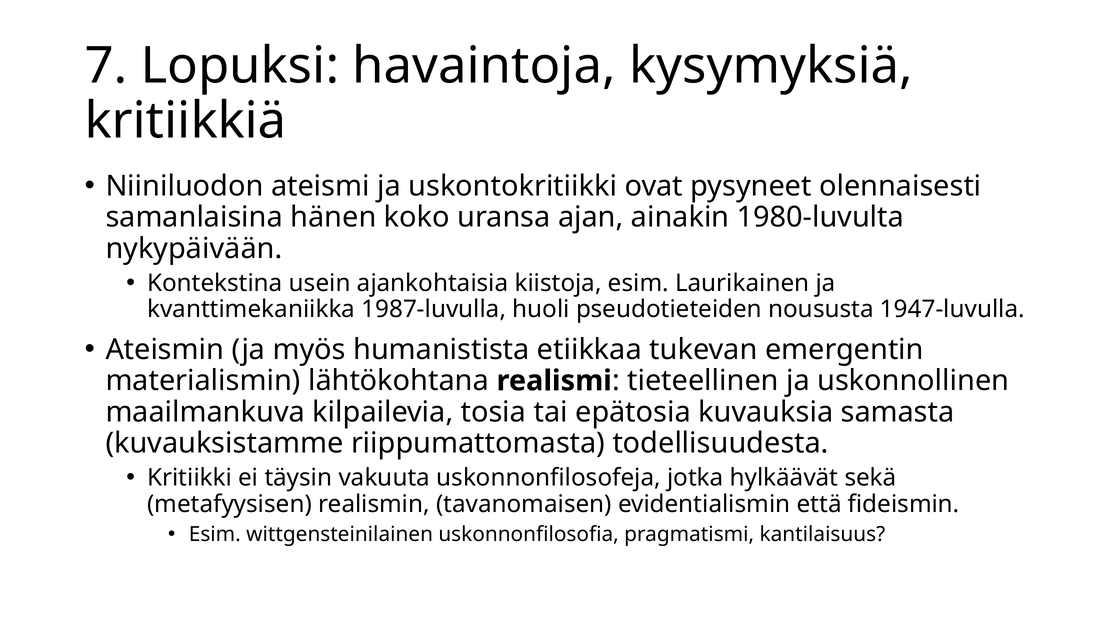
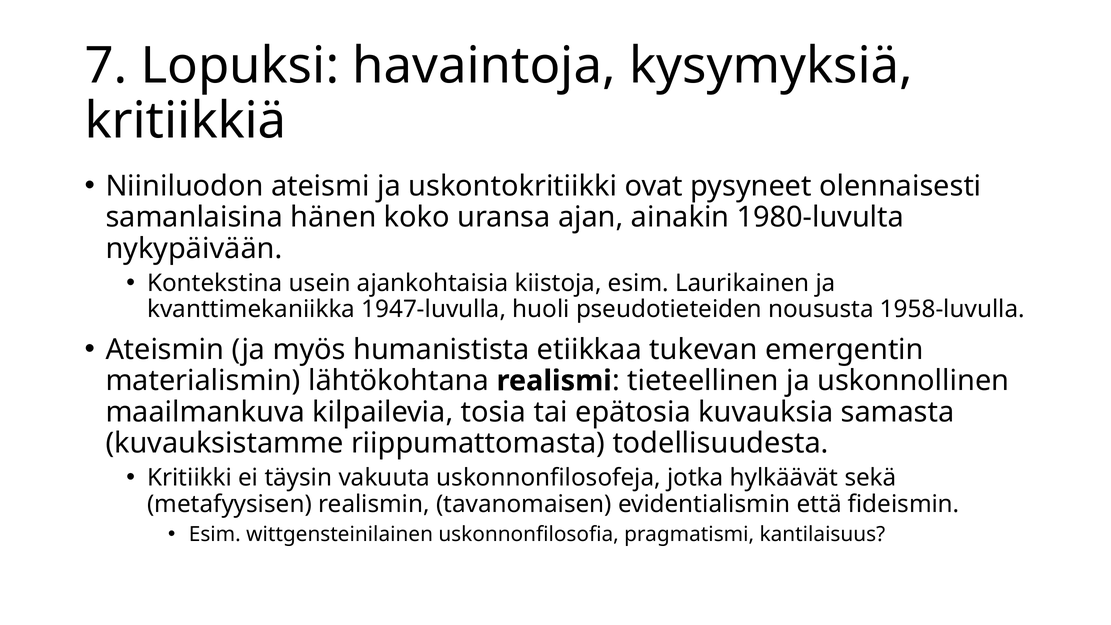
1987-luvulla: 1987-luvulla -> 1947-luvulla
1947-luvulla: 1947-luvulla -> 1958-luvulla
